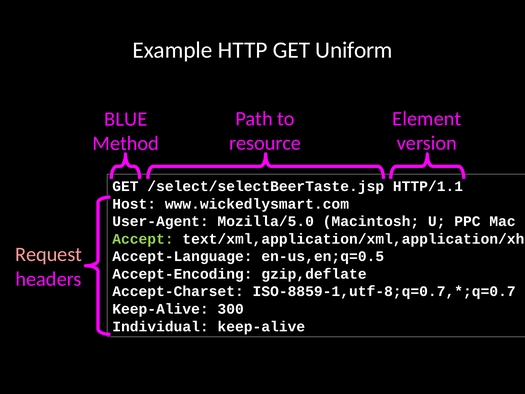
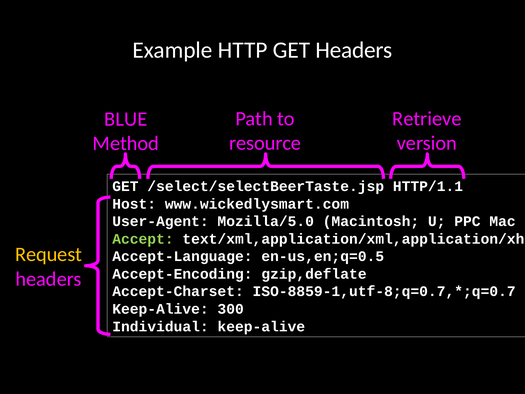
GET Uniform: Uniform -> Headers
Element: Element -> Retrieve
Request colour: pink -> yellow
